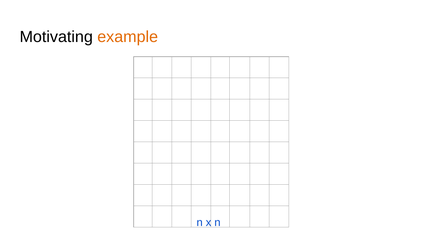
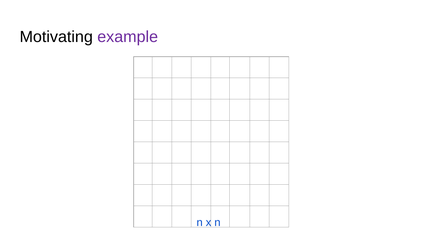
example colour: orange -> purple
